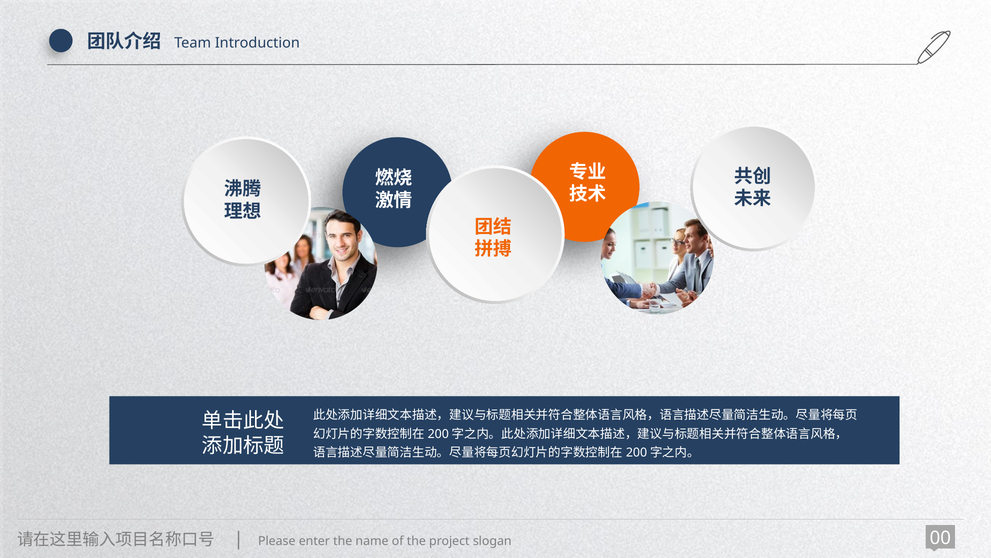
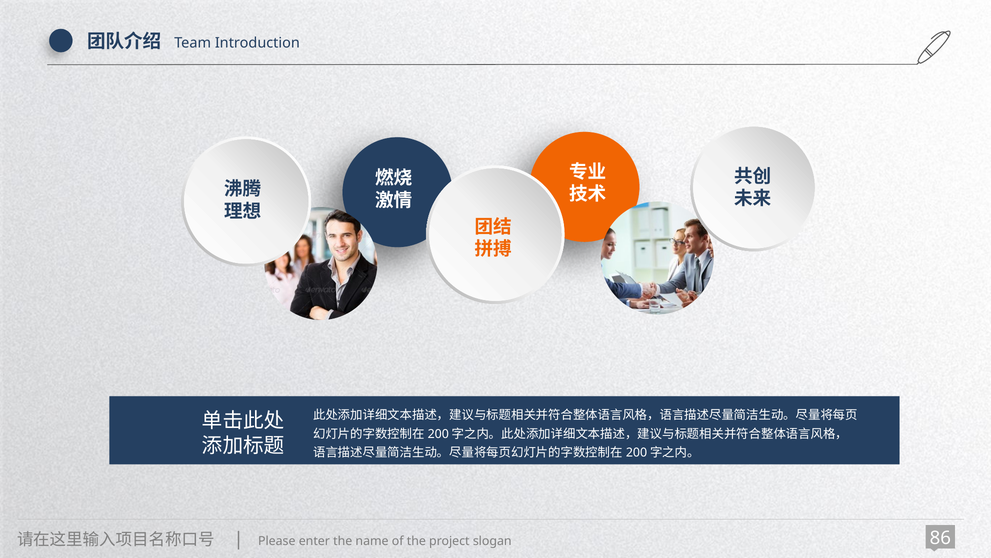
00: 00 -> 86
